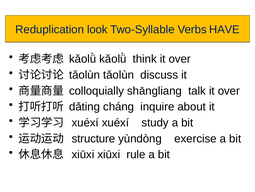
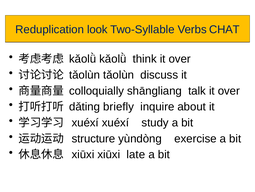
HAVE: HAVE -> CHAT
cháng: cháng -> briefly
rule: rule -> late
